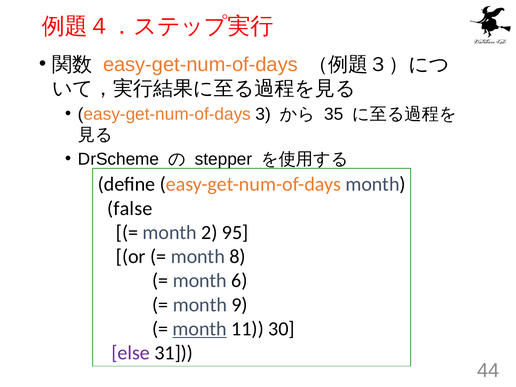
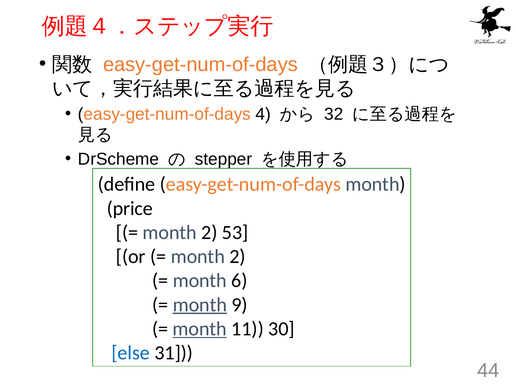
3: 3 -> 4
35: 35 -> 32
false: false -> price
95: 95 -> 53
8 at (237, 257): 8 -> 2
month at (200, 305) underline: none -> present
else colour: purple -> blue
